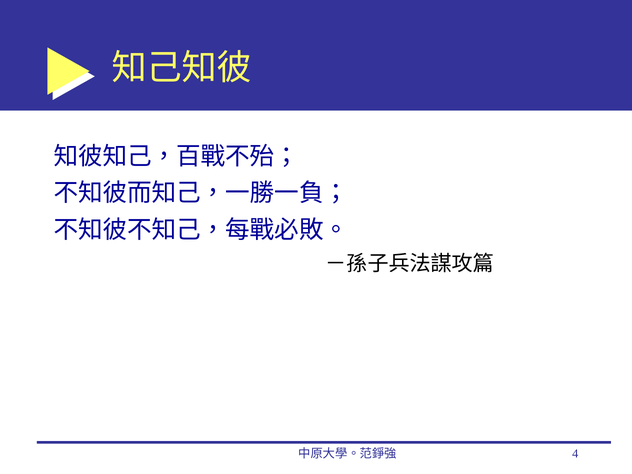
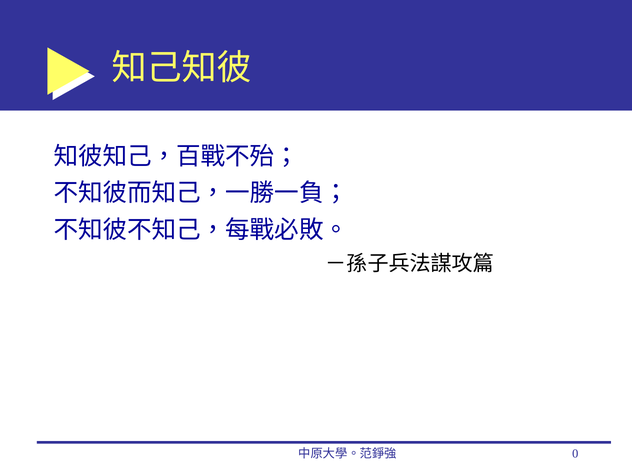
4: 4 -> 0
